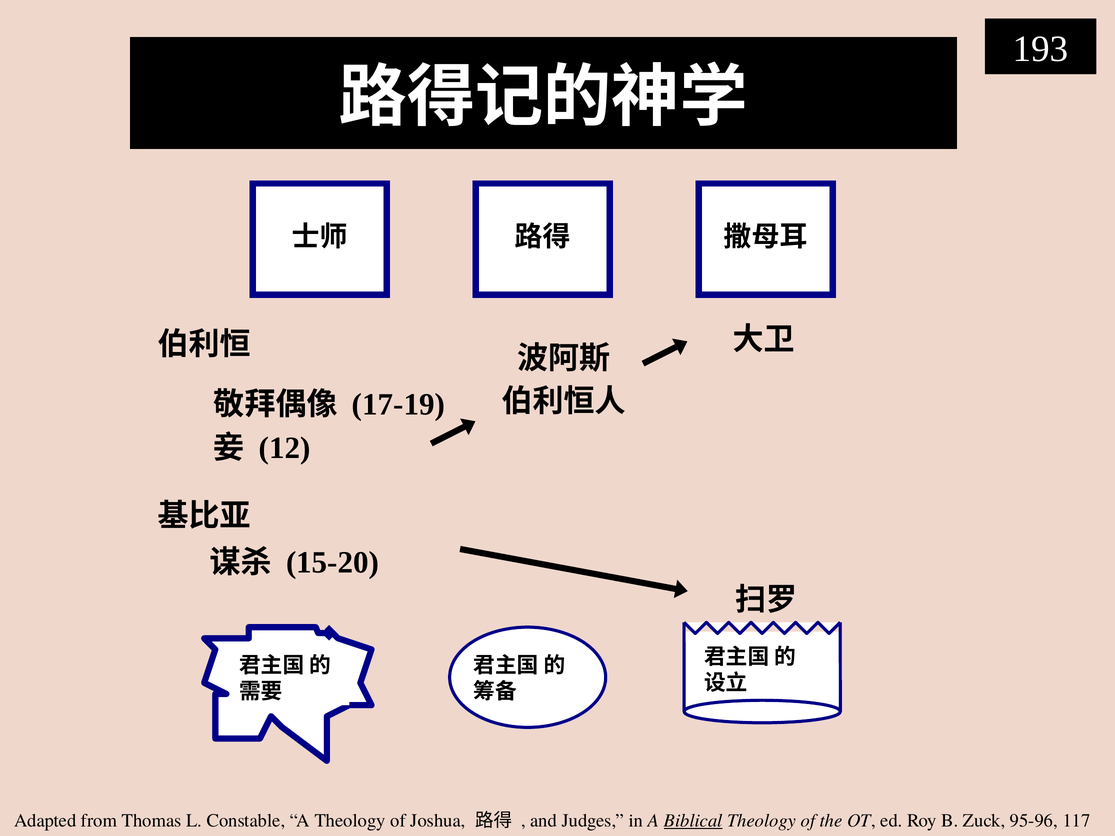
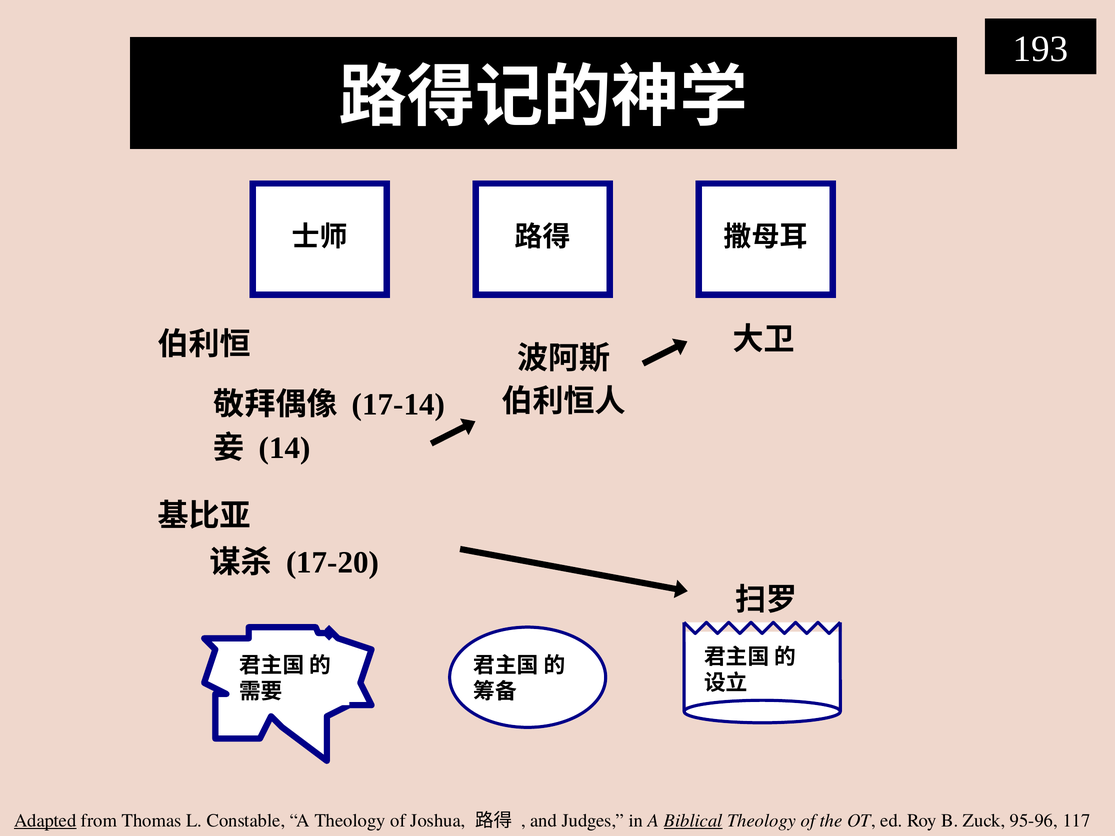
17-19: 17-19 -> 17-14
12: 12 -> 14
15-20: 15-20 -> 17-20
Adapted underline: none -> present
